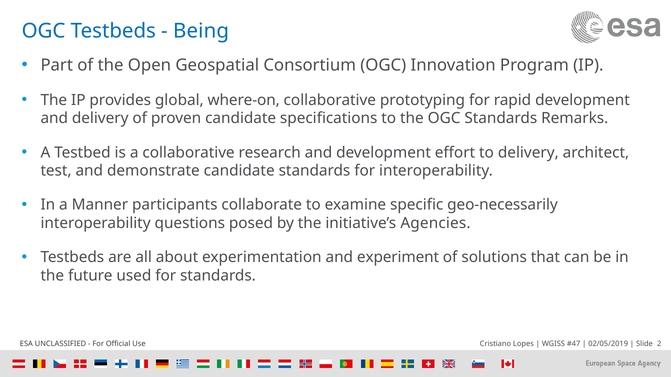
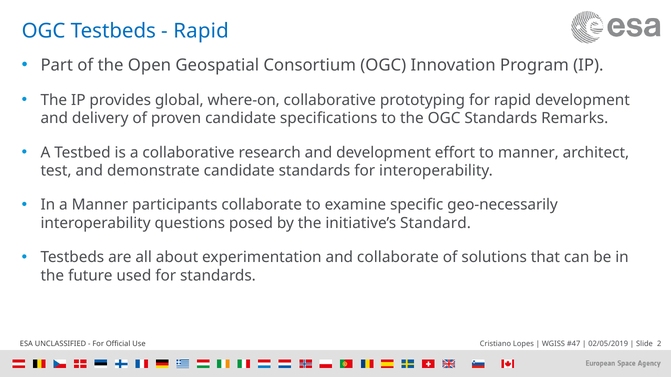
Being at (201, 31): Being -> Rapid
to delivery: delivery -> manner
Agencies: Agencies -> Standard
and experiment: experiment -> collaborate
